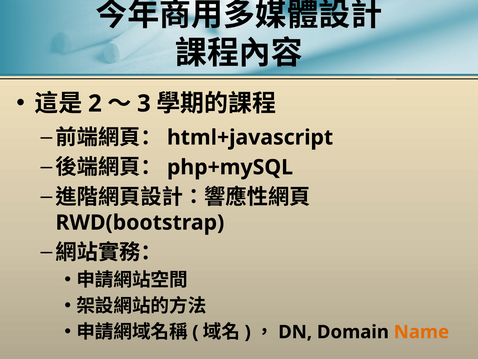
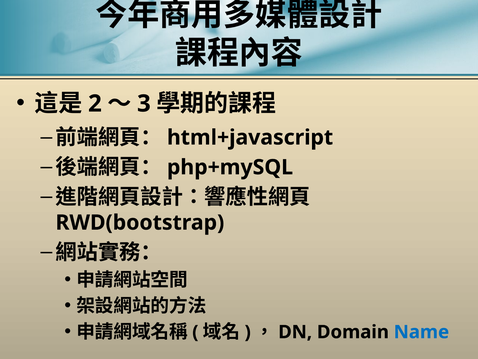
Name colour: orange -> blue
